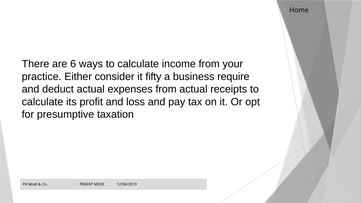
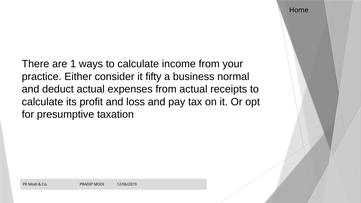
6: 6 -> 1
require: require -> normal
